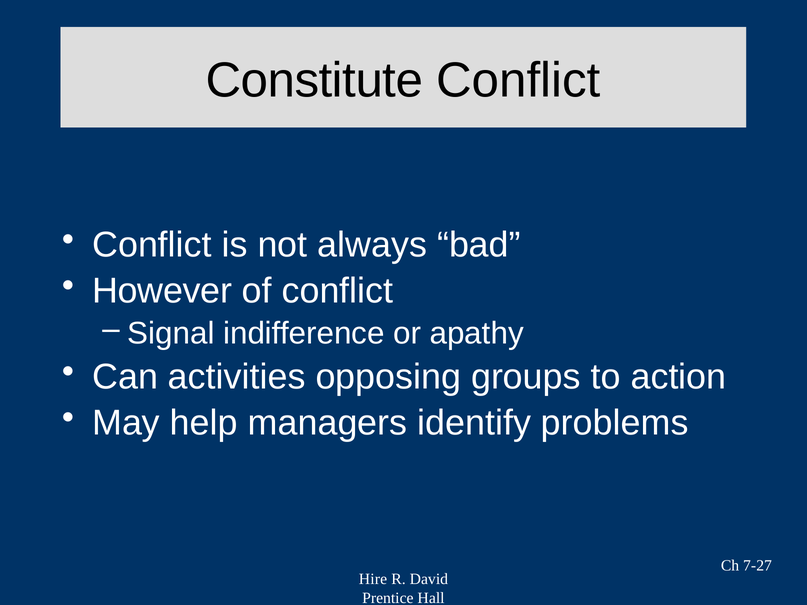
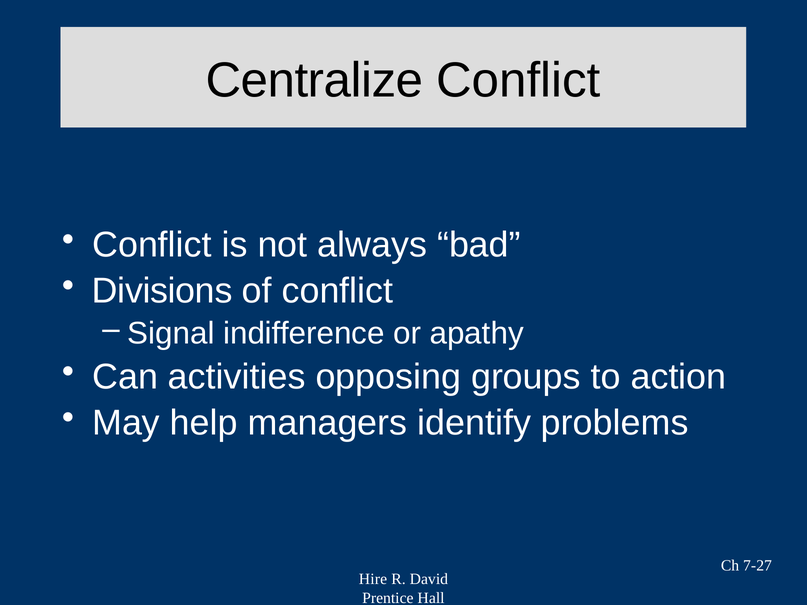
Constitute: Constitute -> Centralize
However: However -> Divisions
